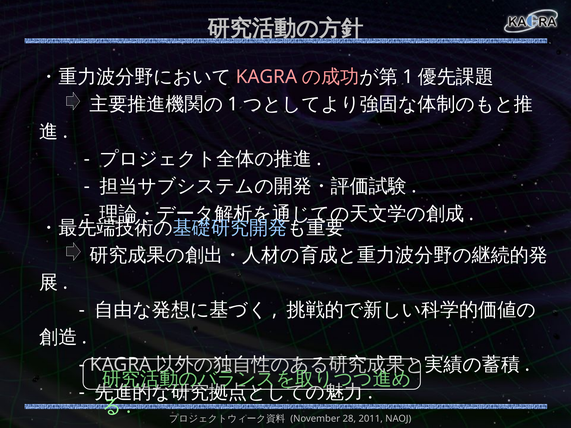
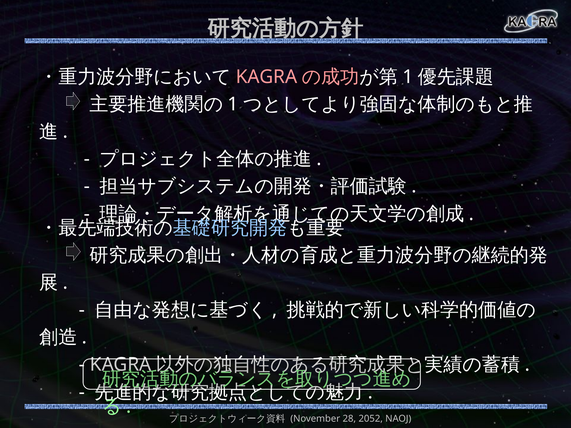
2011: 2011 -> 2052
